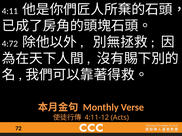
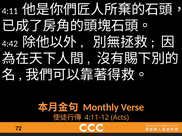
4:72: 4:72 -> 4:42
